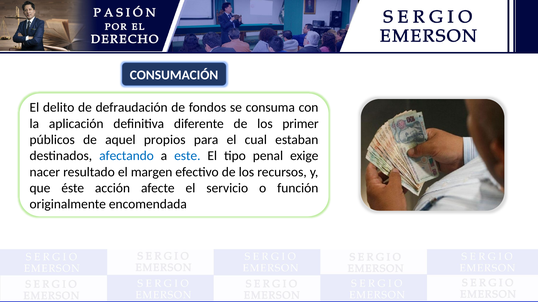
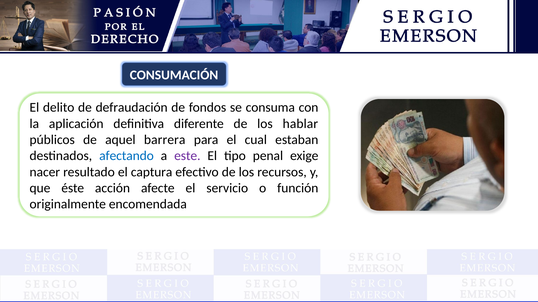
primer: primer -> hablar
propios: propios -> barrera
este colour: blue -> purple
margen: margen -> captura
